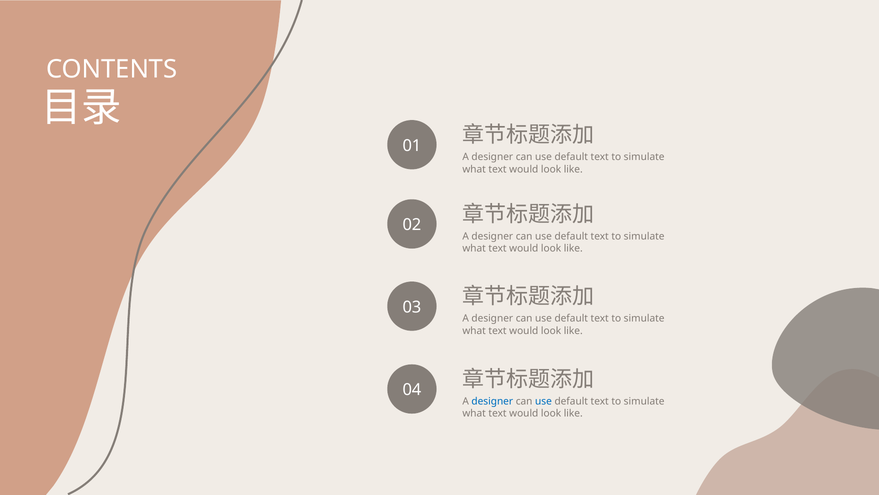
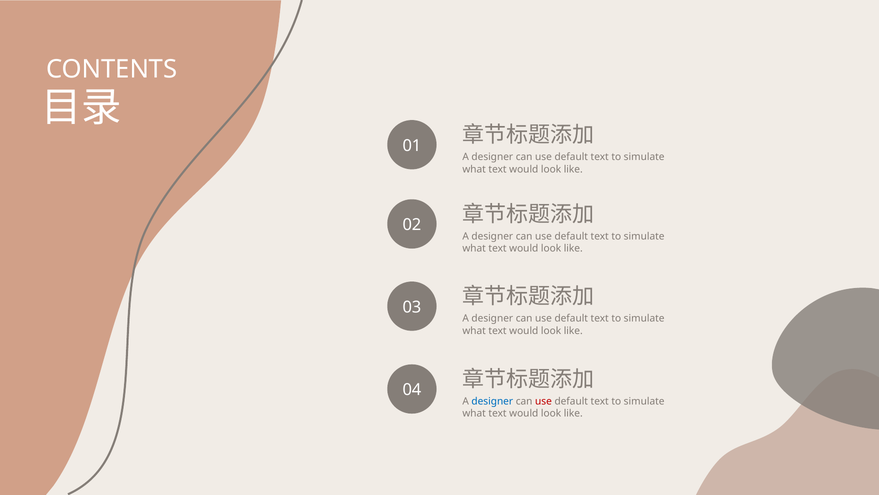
use at (543, 401) colour: blue -> red
